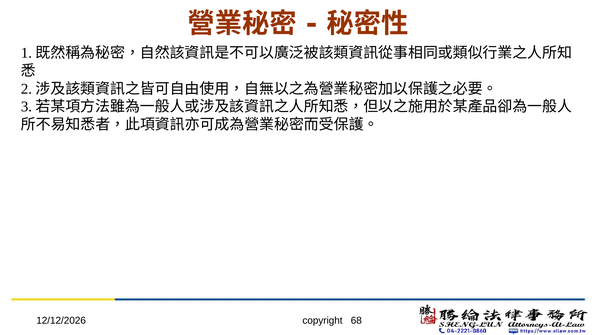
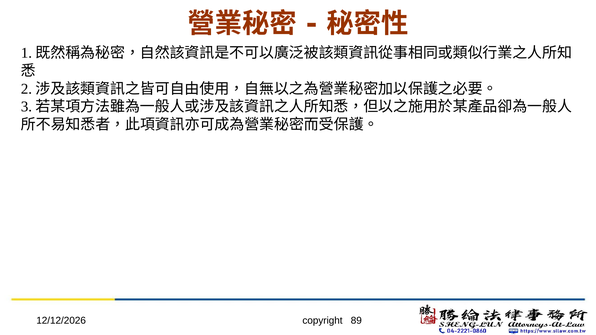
68: 68 -> 89
